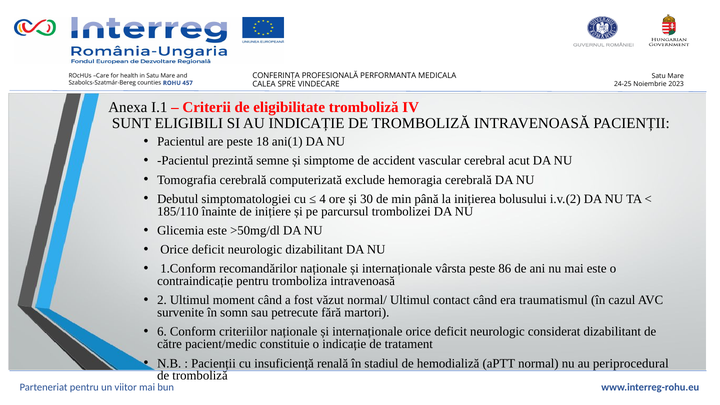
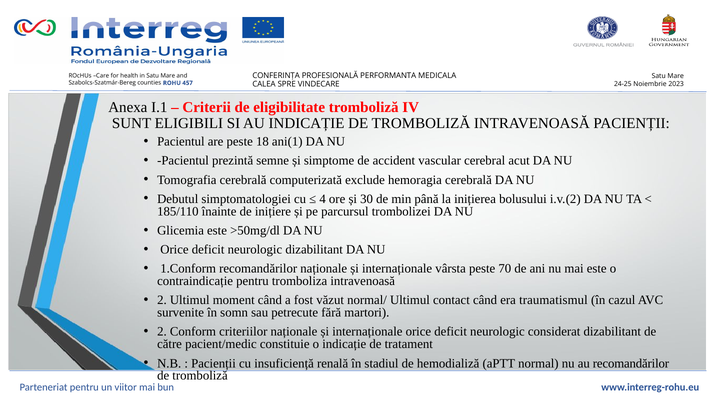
86: 86 -> 70
6 at (162, 332): 6 -> 2
au periprocedural: periprocedural -> recomandărilor
